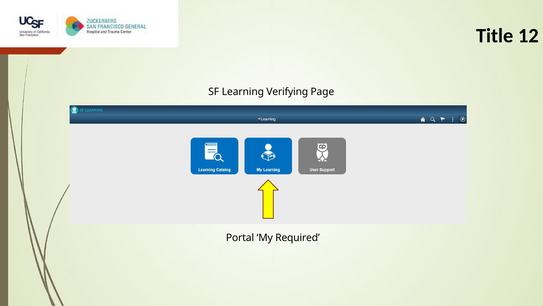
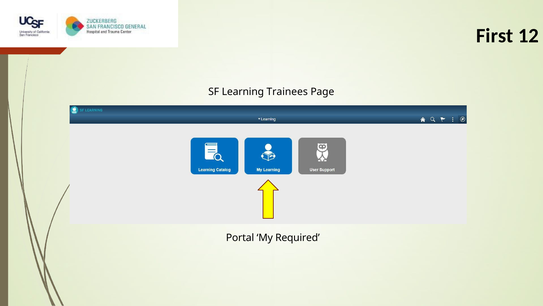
Title: Title -> First
Verifying: Verifying -> Trainees
